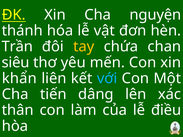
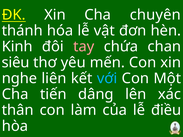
nguyện: nguyện -> chuyên
Trần: Trần -> Kinh
tay colour: yellow -> pink
khẩn: khẩn -> nghe
